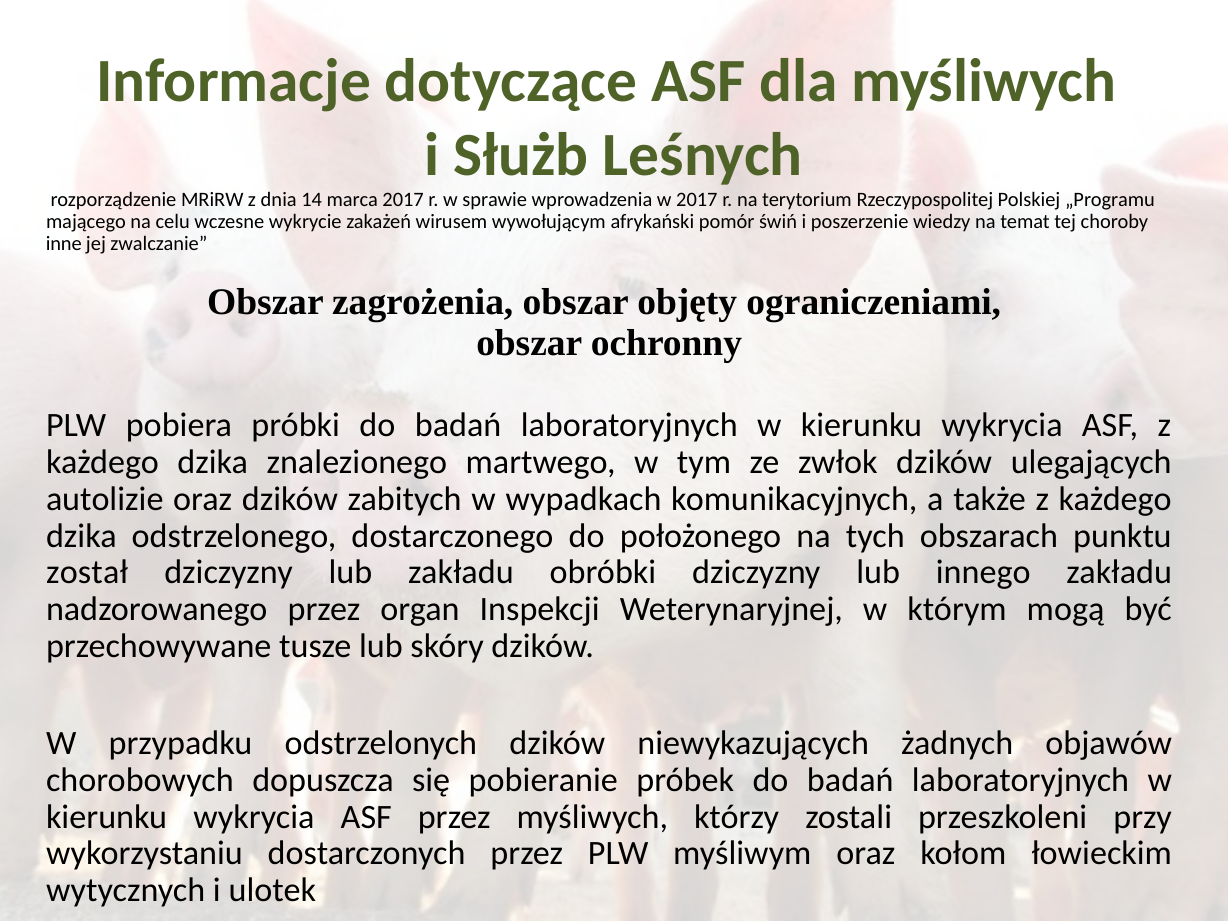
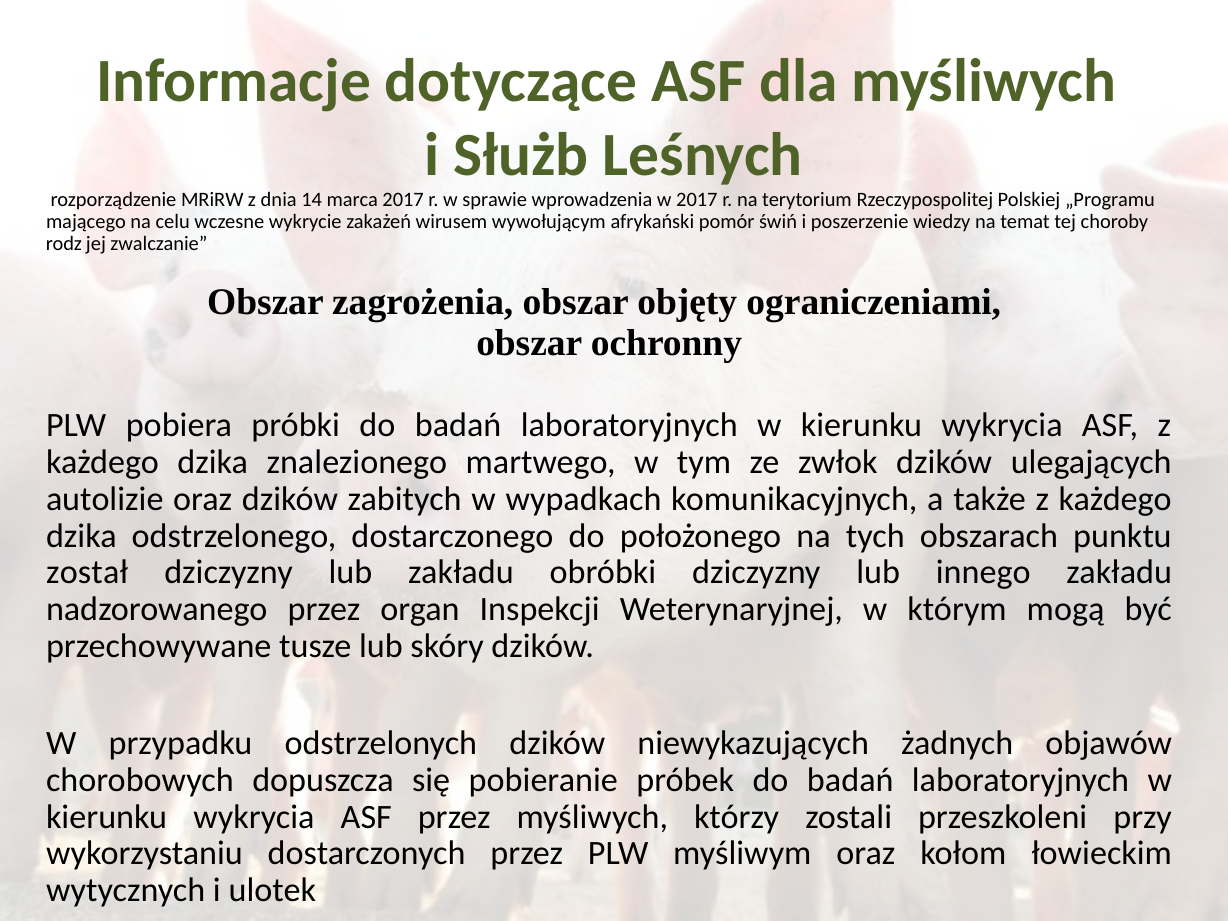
inne: inne -> rodz
